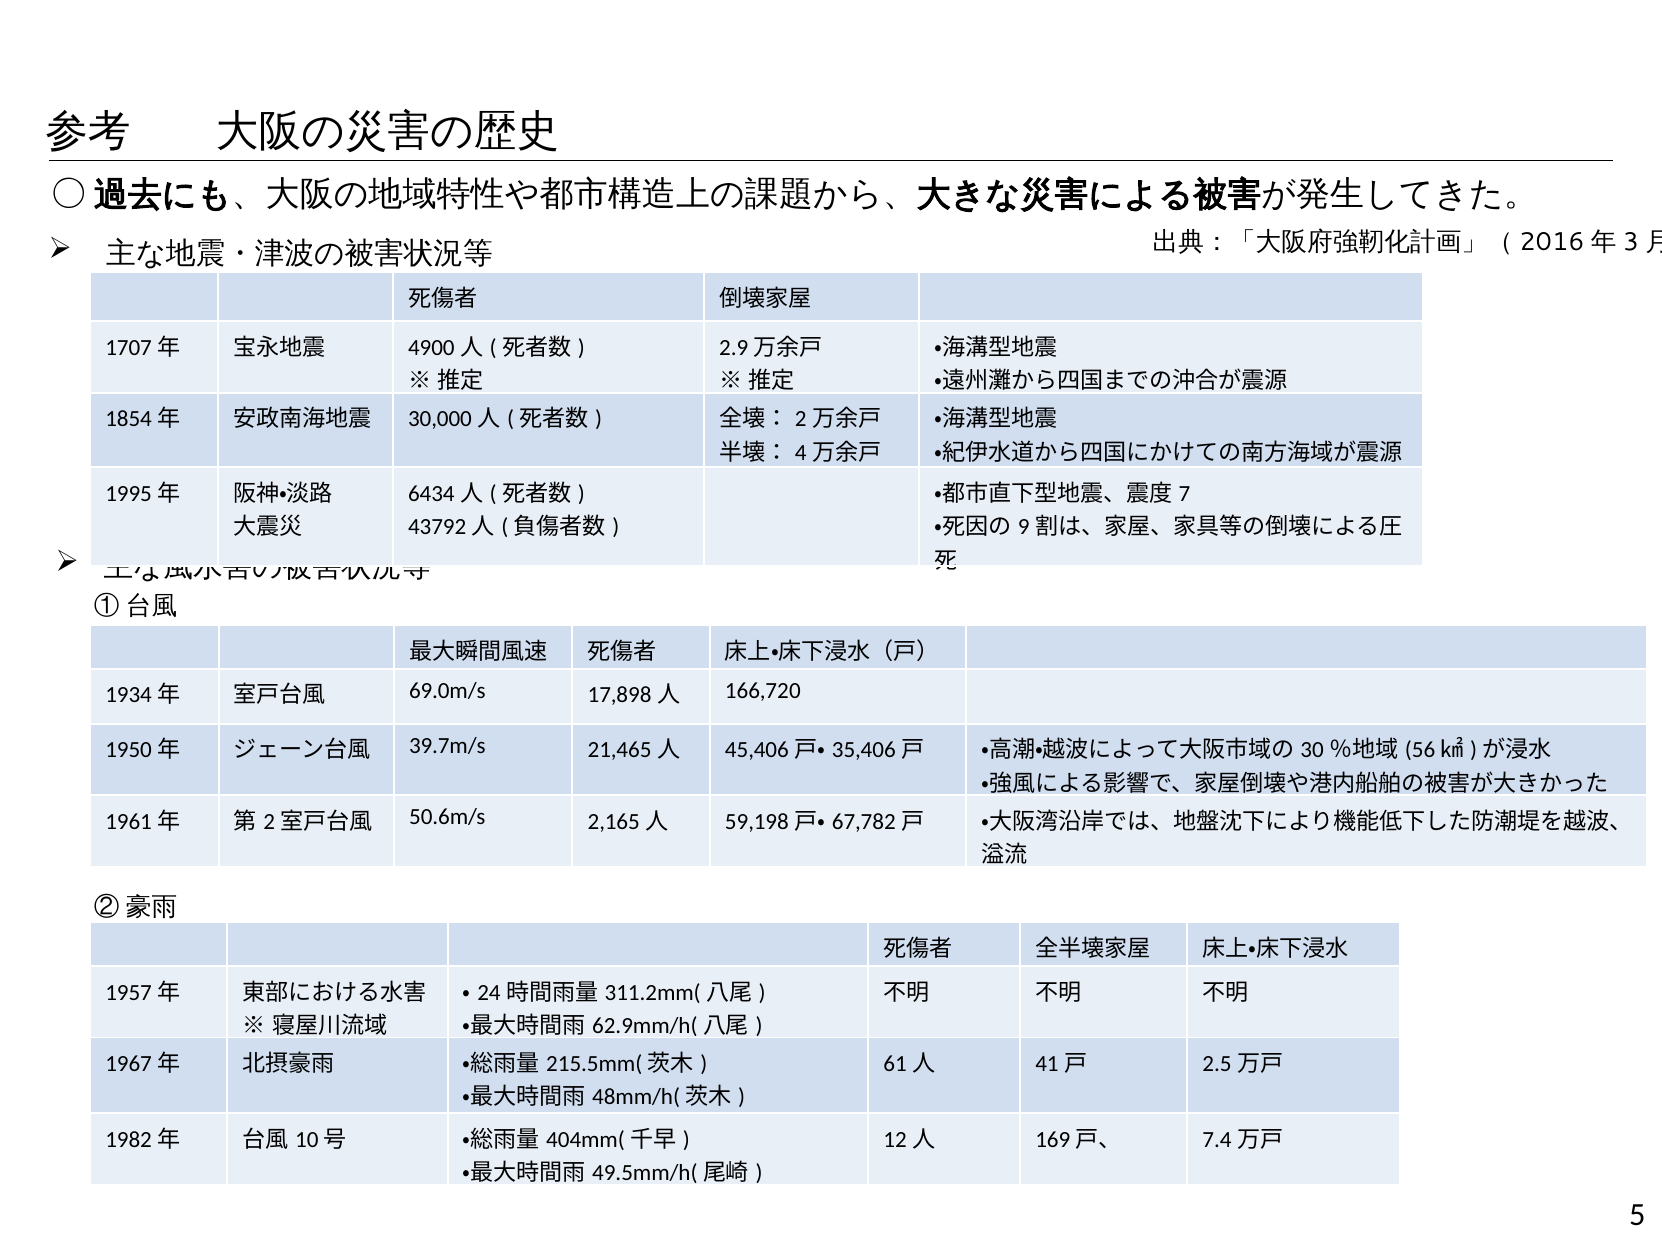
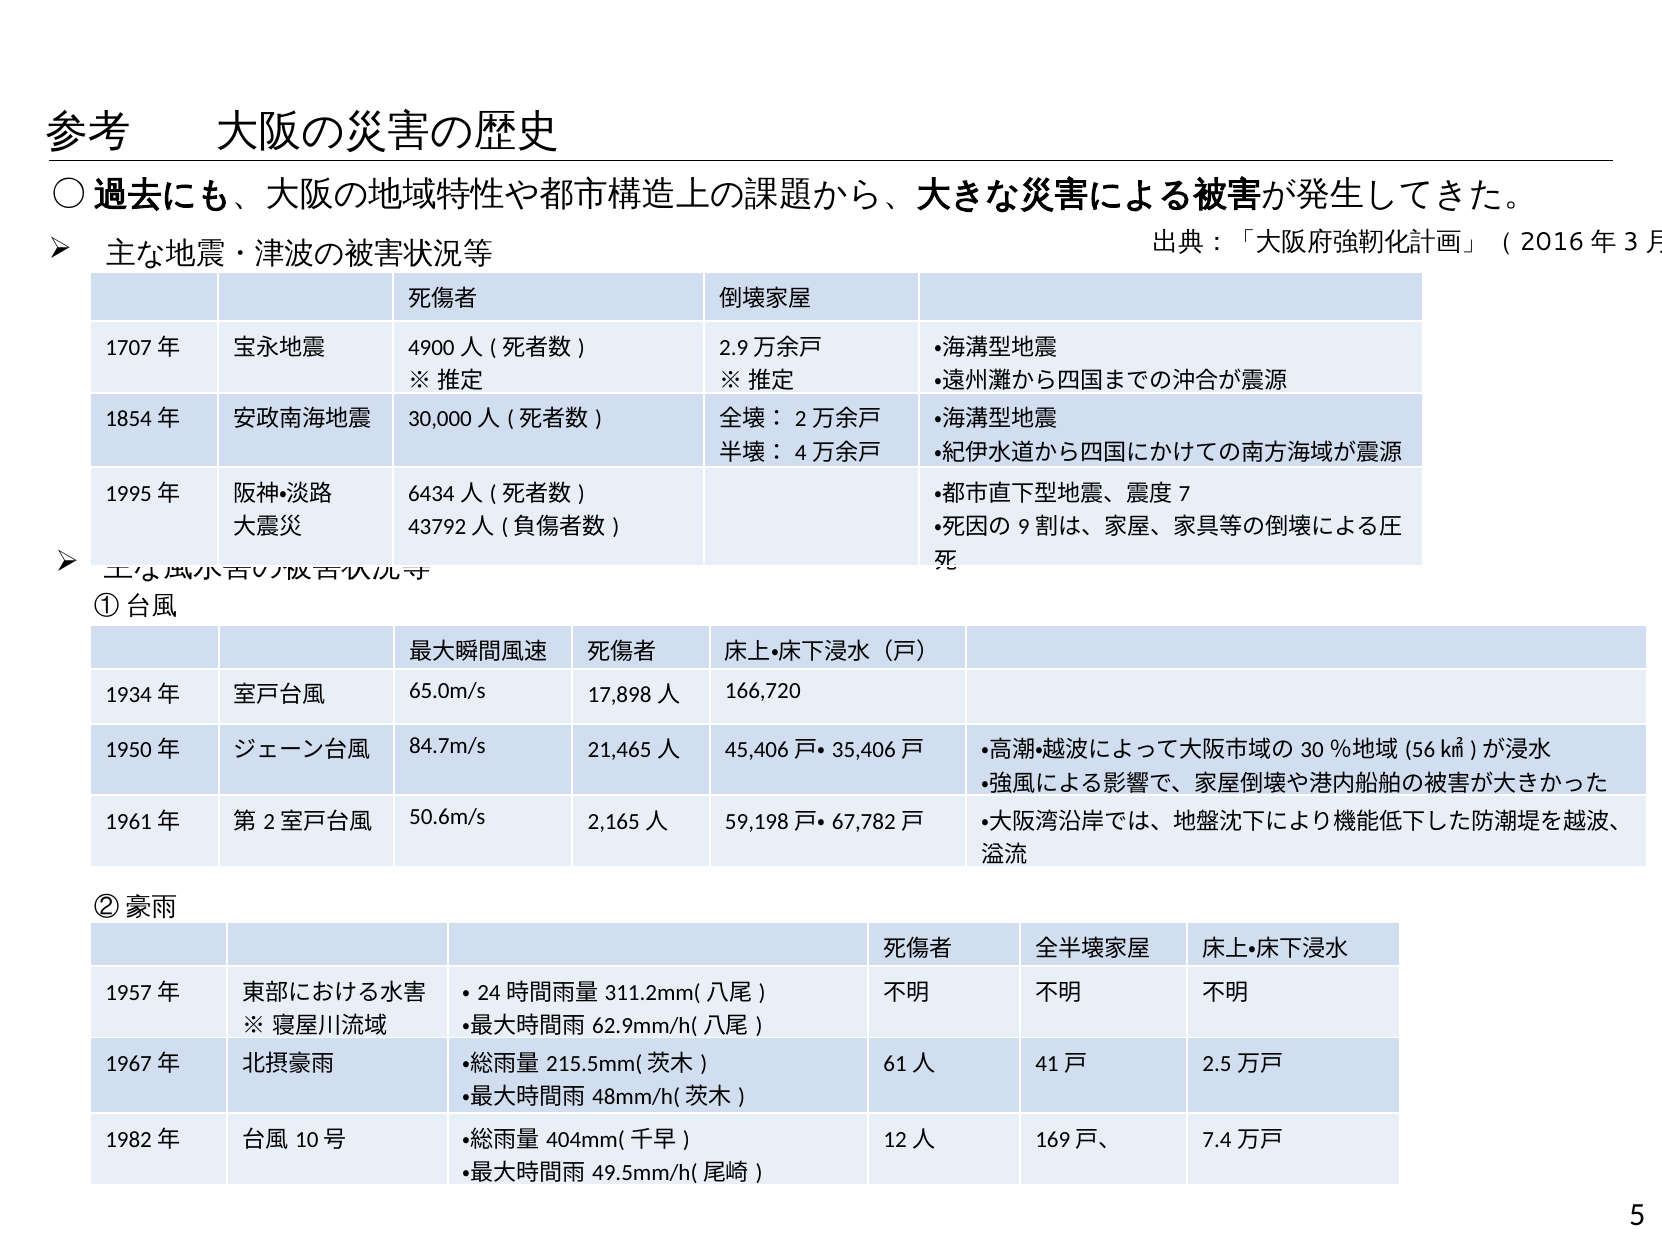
69.0m/s: 69.0m/s -> 65.0m/s
39.7m/s: 39.7m/s -> 84.7m/s
